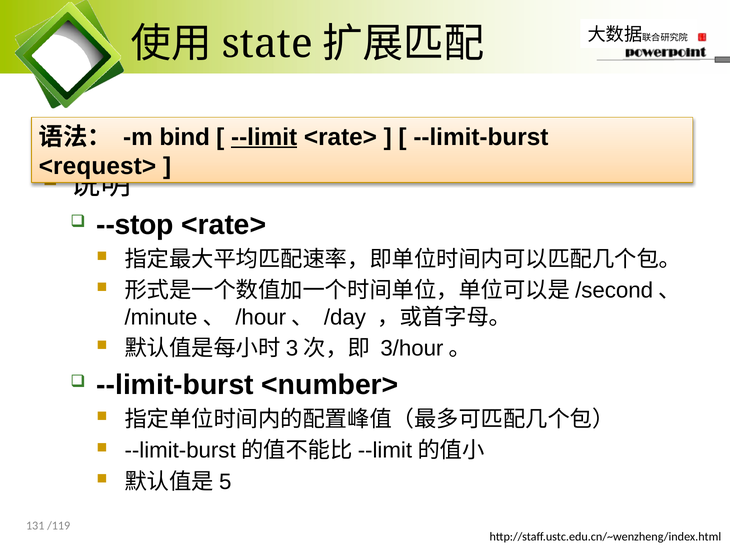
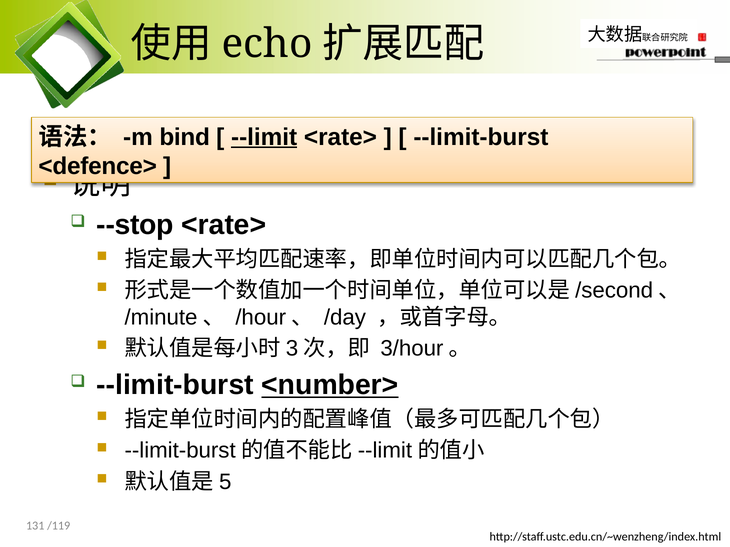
state: state -> echo
<request>: <request> -> <defence>
<number> underline: none -> present
